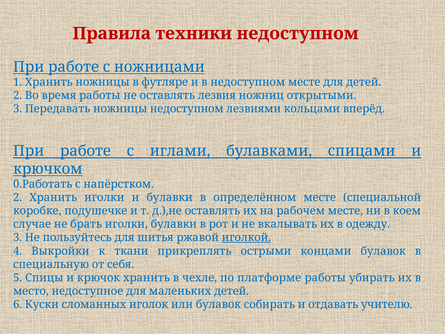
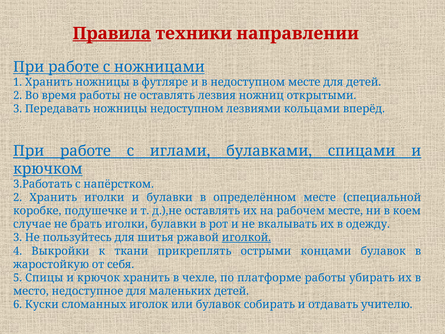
Правила underline: none -> present
техники недоступном: недоступном -> направлении
0.Работать: 0.Работать -> 3.Работать
специальную: специальную -> жаростойкую
